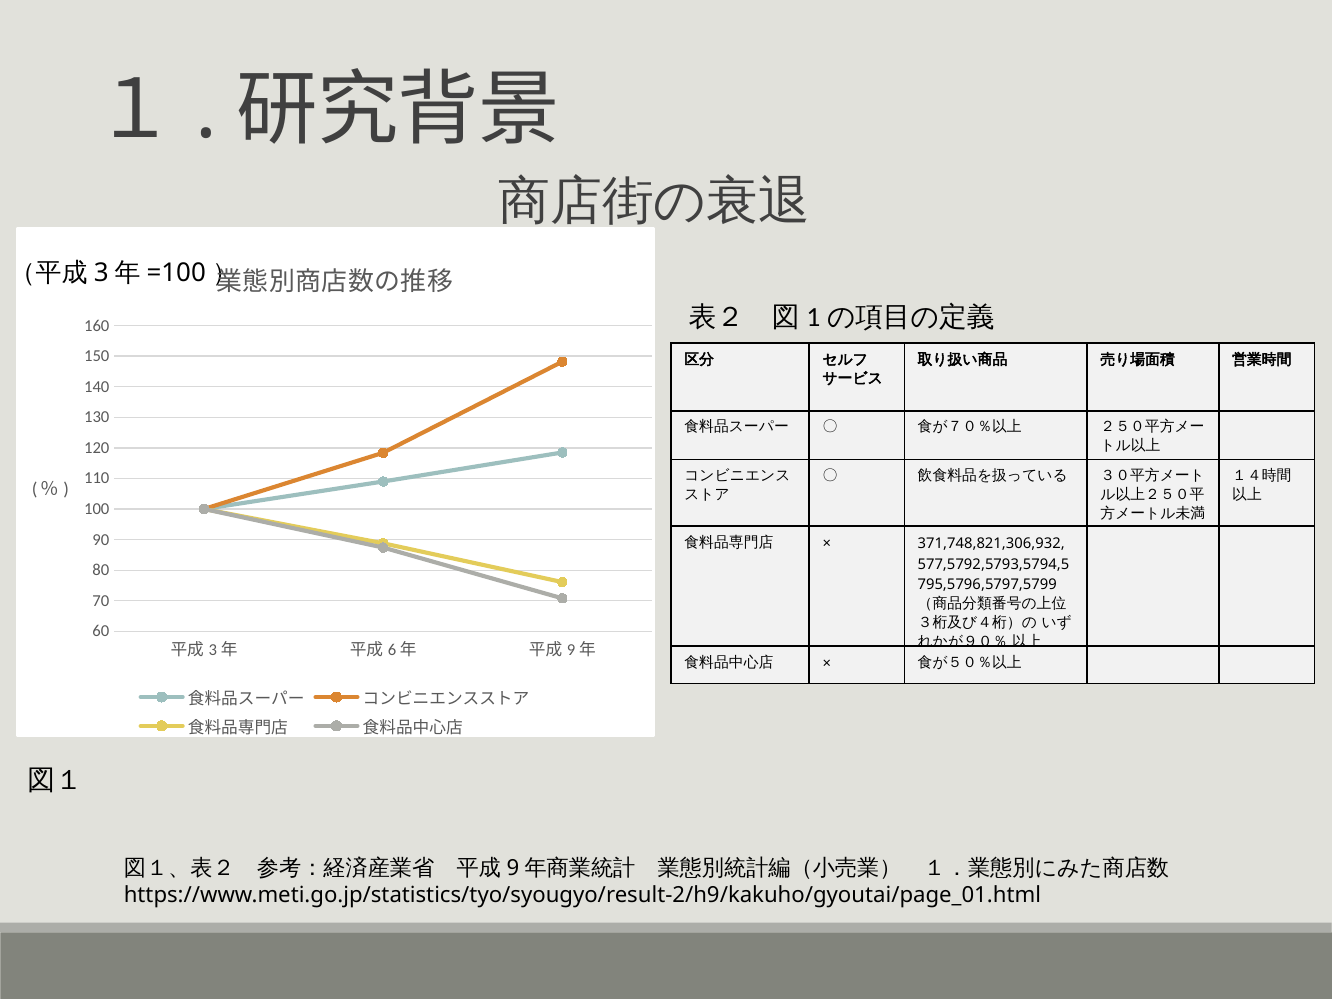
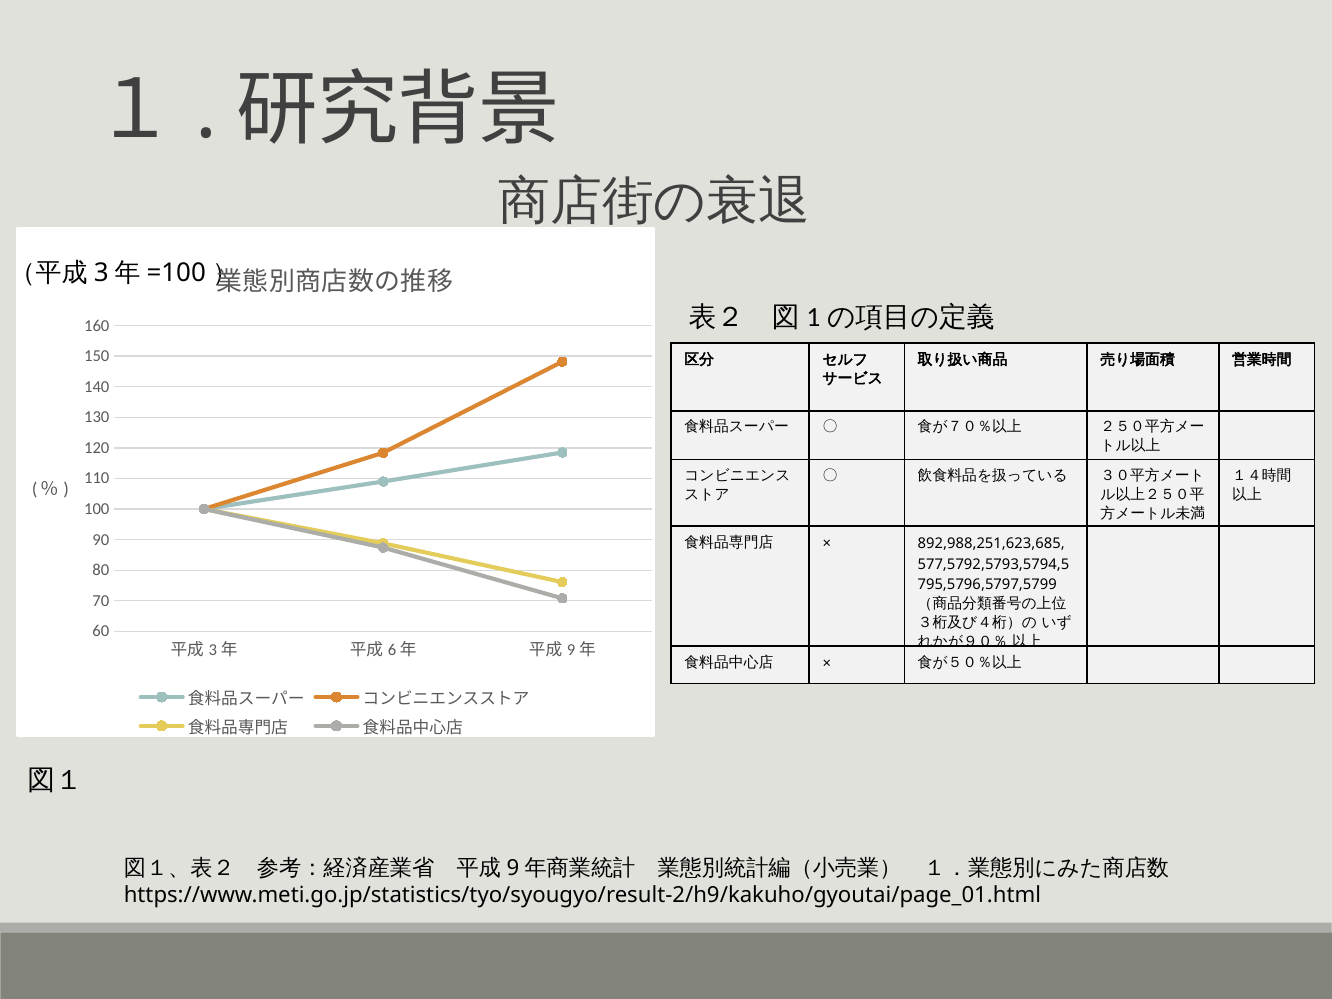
371,748,821,306,932: 371,748,821,306,932 -> 892,988,251,623,685
